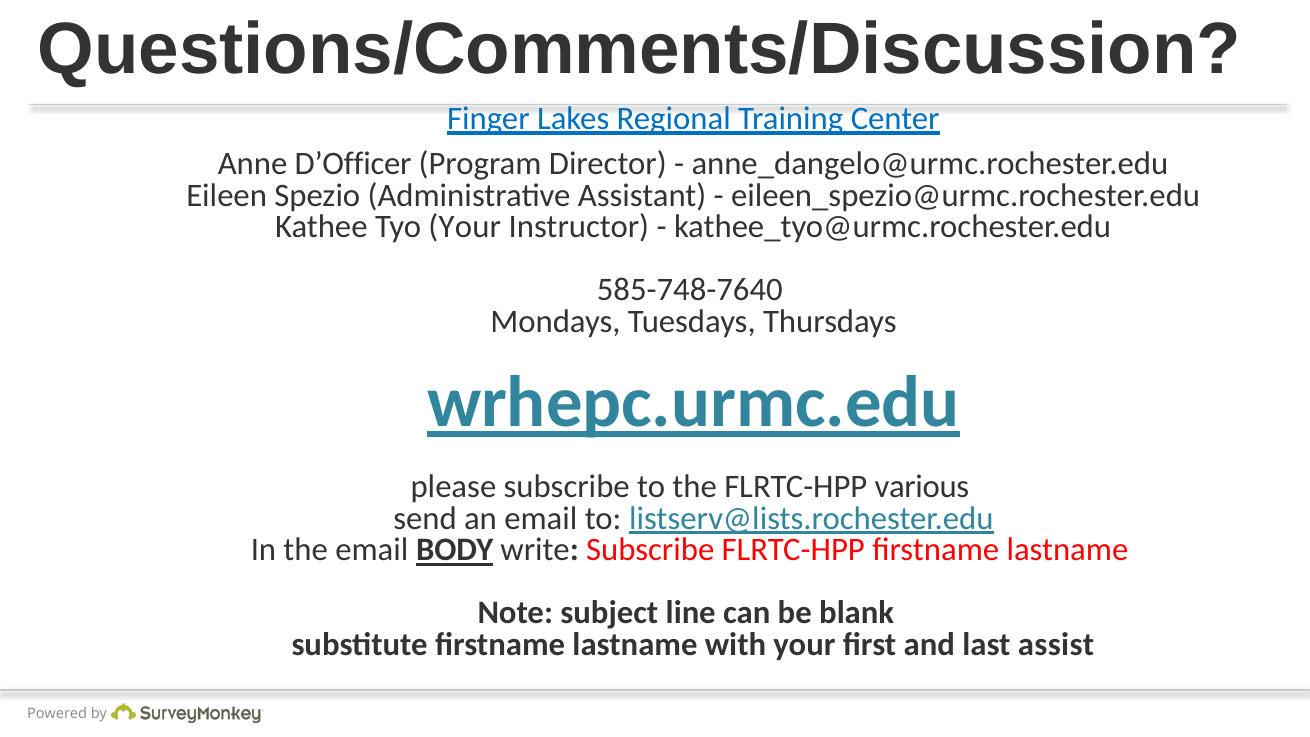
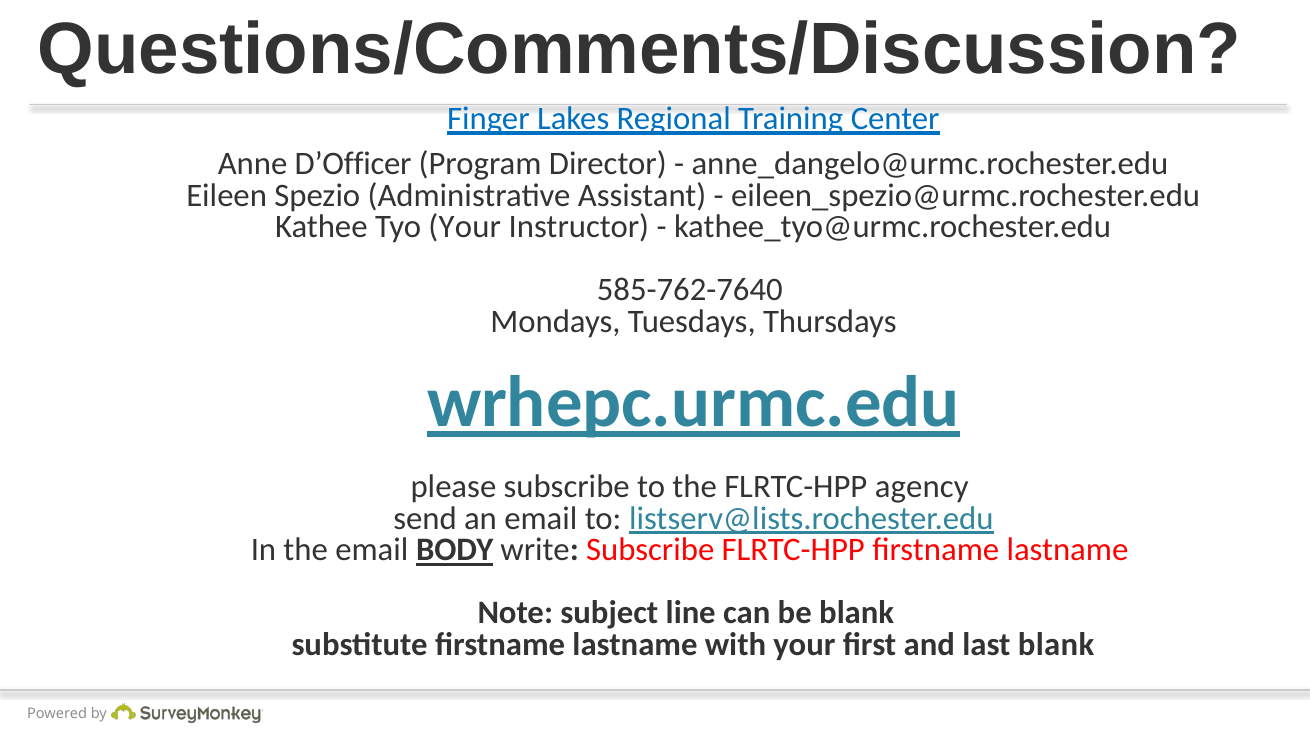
585-748-7640: 585-748-7640 -> 585-762-7640
various: various -> agency
last assist: assist -> blank
